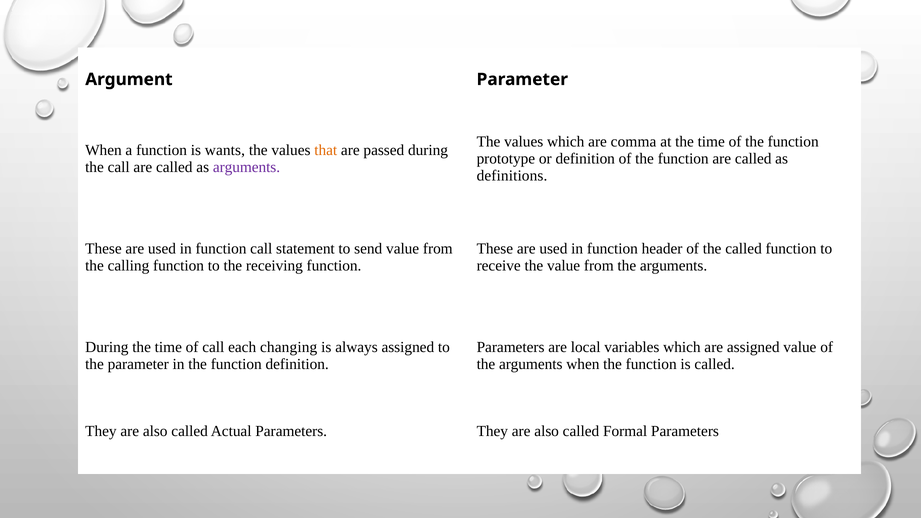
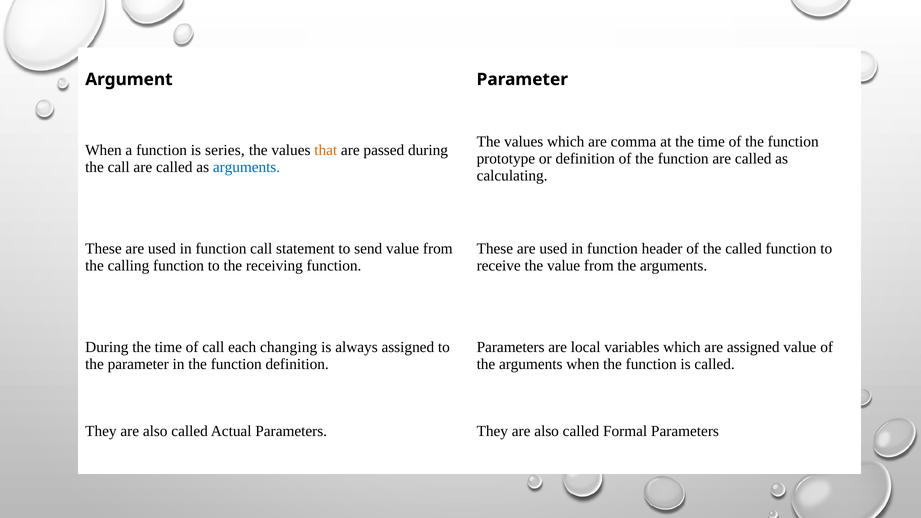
wants: wants -> series
arguments at (247, 167) colour: purple -> blue
definitions: definitions -> calculating
